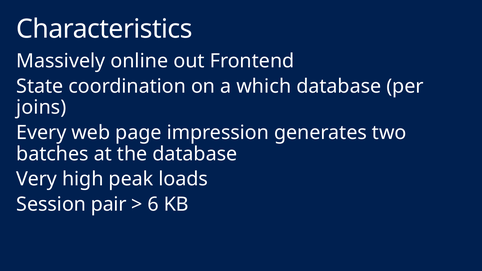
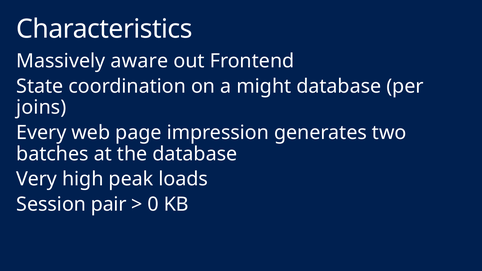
online: online -> aware
which: which -> might
6: 6 -> 0
